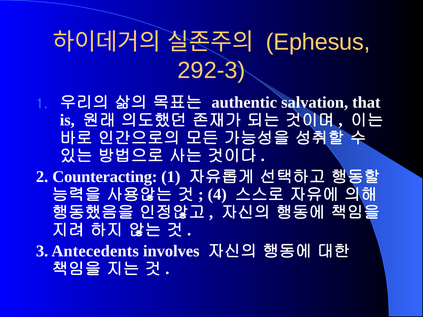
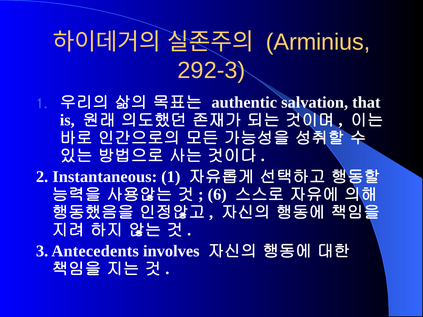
Ephesus: Ephesus -> Arminius
Counteracting: Counteracting -> Instantaneous
4: 4 -> 6
